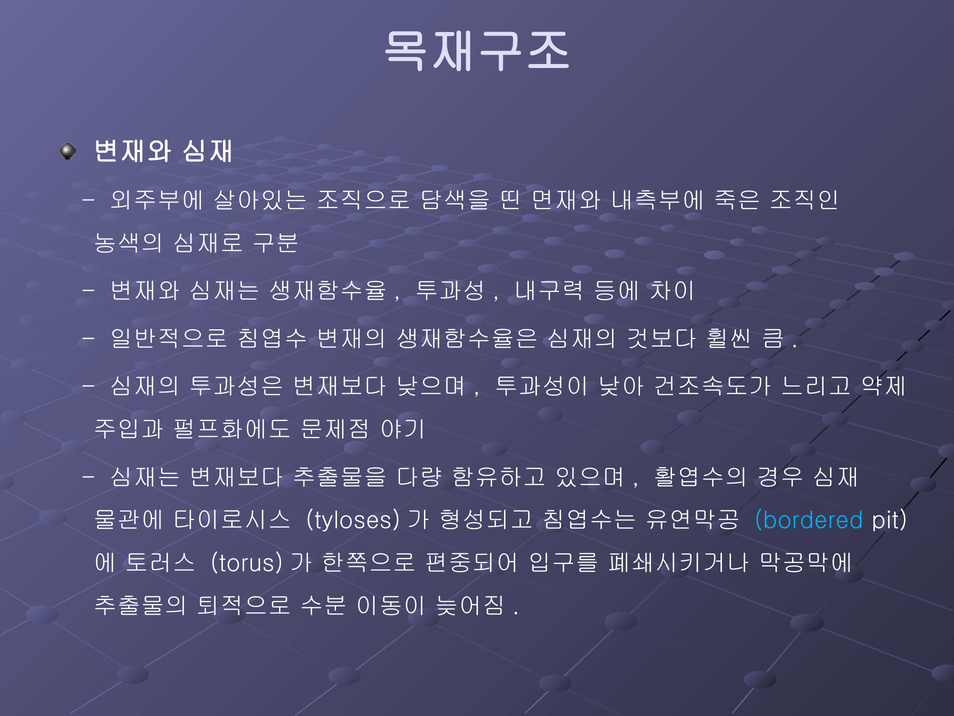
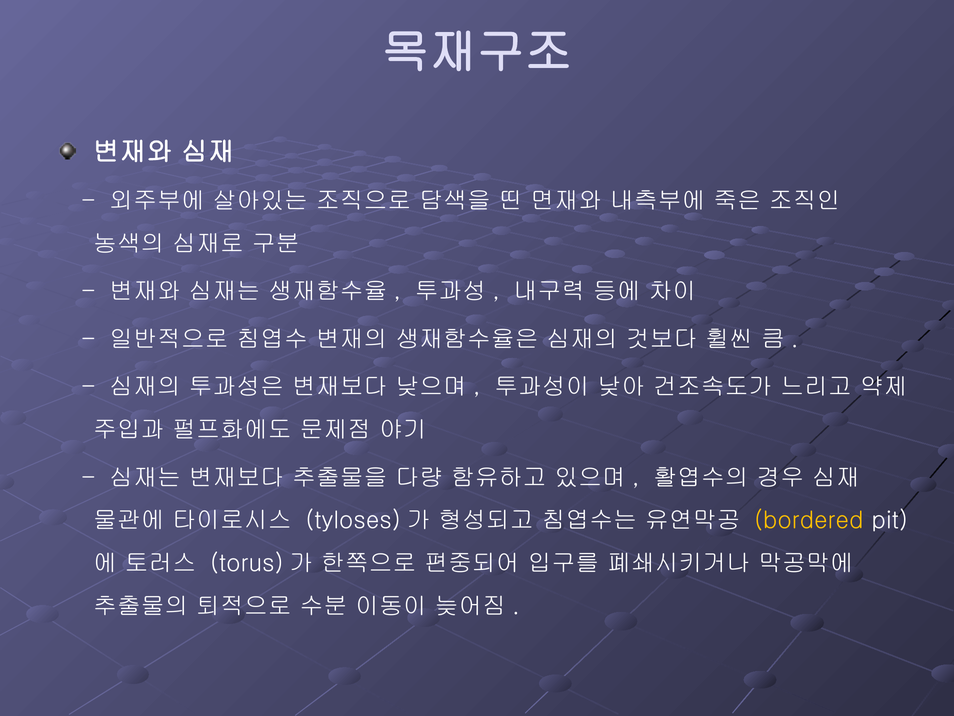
bordered colour: light blue -> yellow
